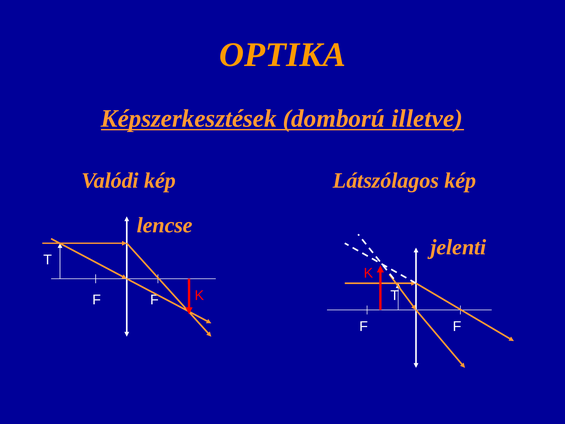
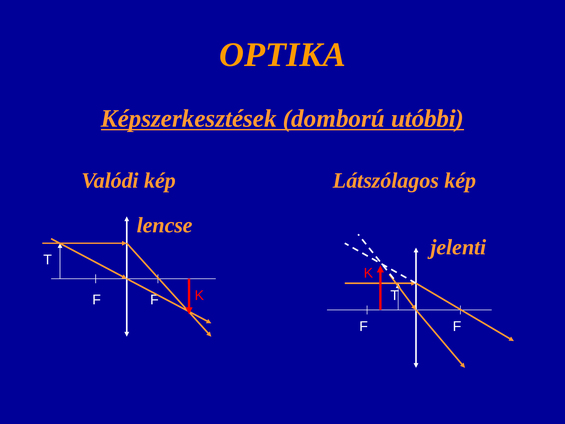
illetve: illetve -> utóbbi
